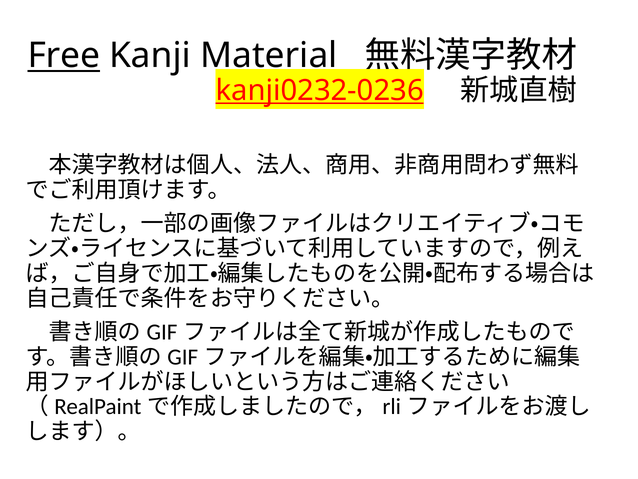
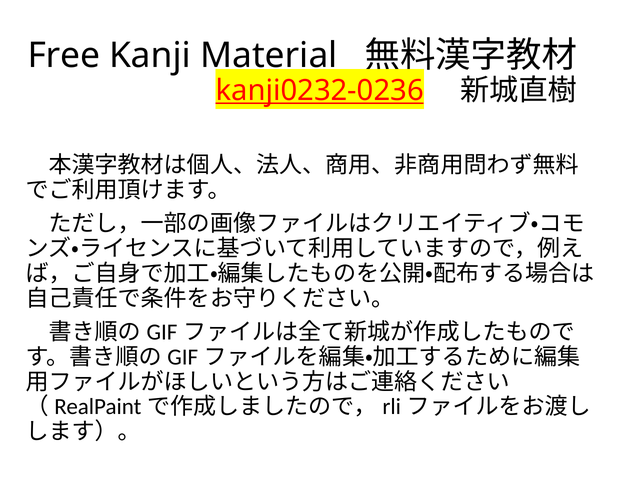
Free underline: present -> none
